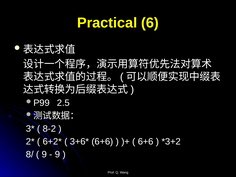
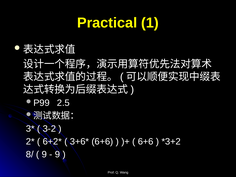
6: 6 -> 1
8-2: 8-2 -> 3-2
